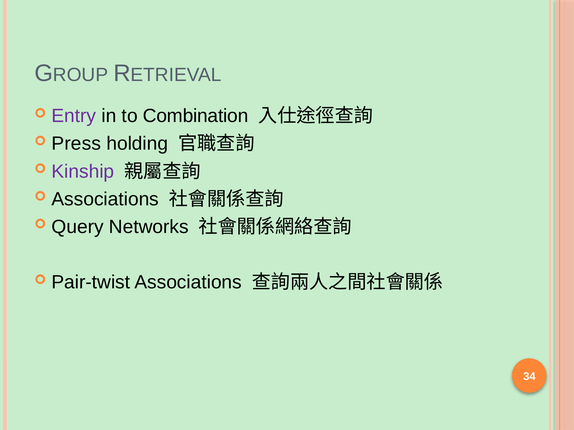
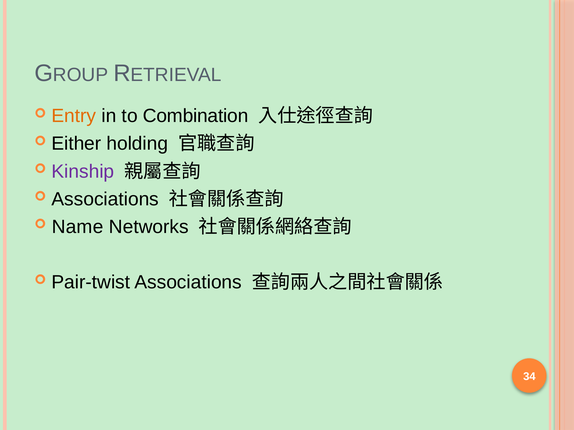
Entry colour: purple -> orange
Press: Press -> Either
Query: Query -> Name
